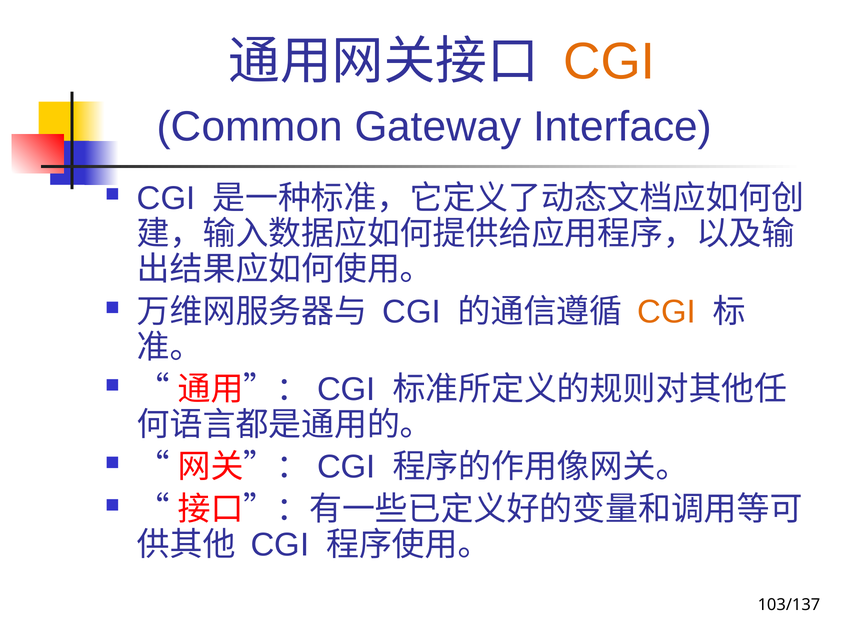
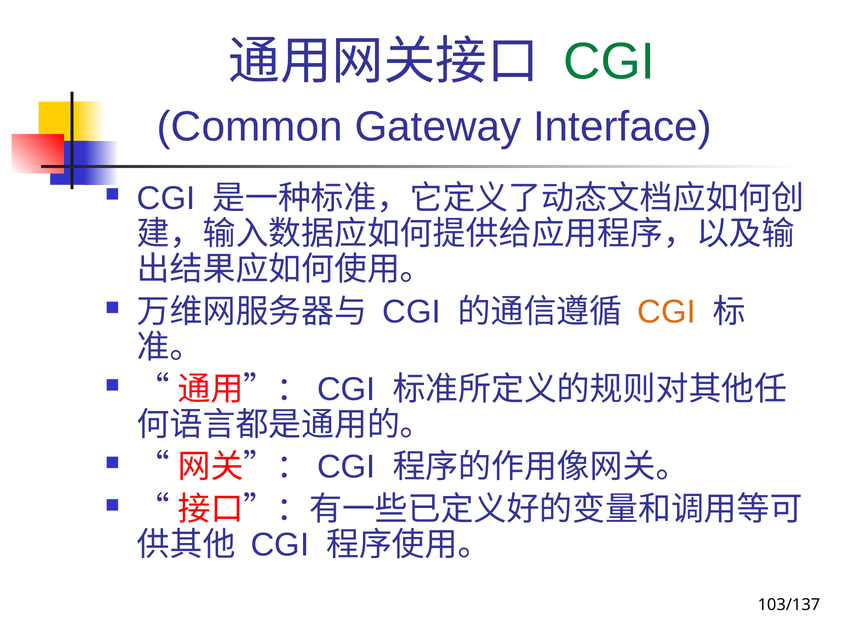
CGI at (609, 61) colour: orange -> green
